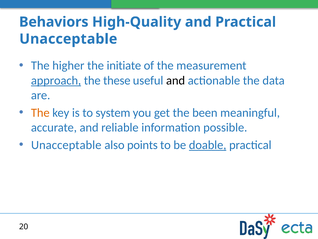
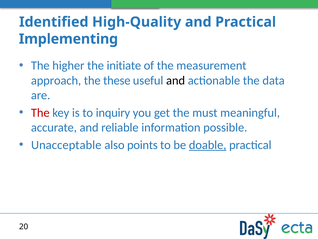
Behaviors: Behaviors -> Identified
Unacceptable at (68, 39): Unacceptable -> Implementing
approach underline: present -> none
The at (40, 113) colour: orange -> red
system: system -> inquiry
been: been -> must
